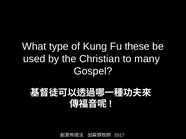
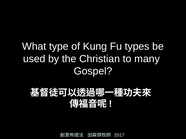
these: these -> types
